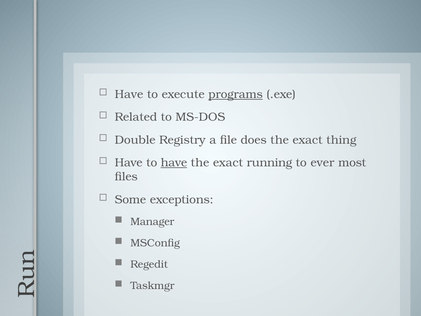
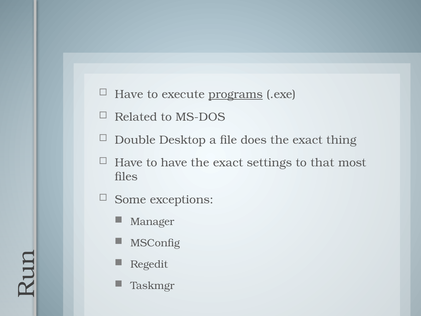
Registry: Registry -> Desktop
have at (174, 163) underline: present -> none
running: running -> settings
ever: ever -> that
